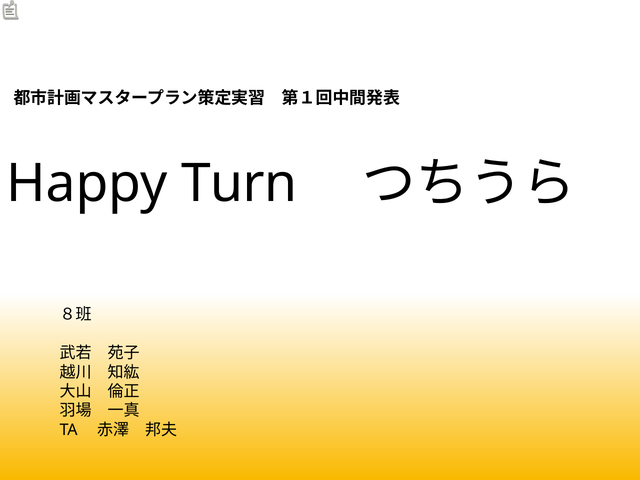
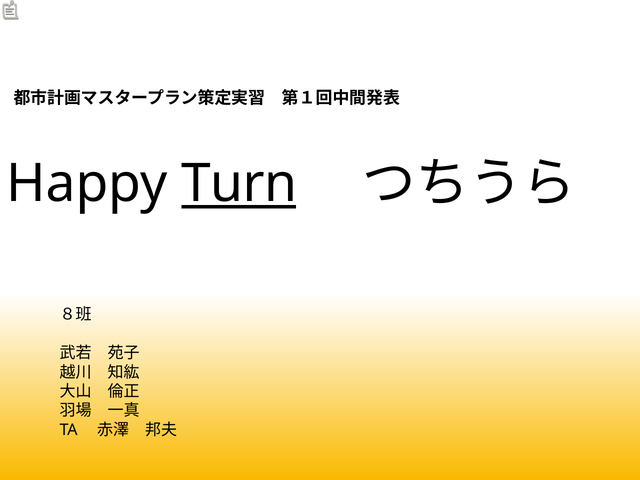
Turn underline: none -> present
